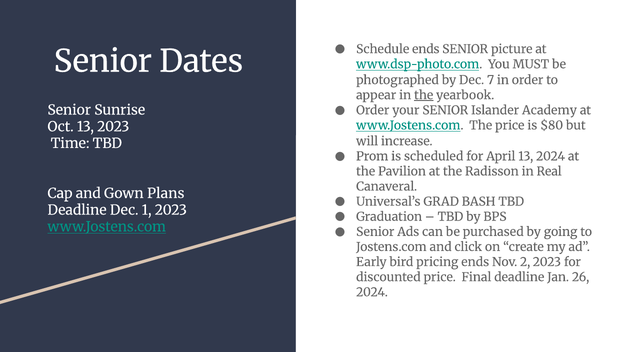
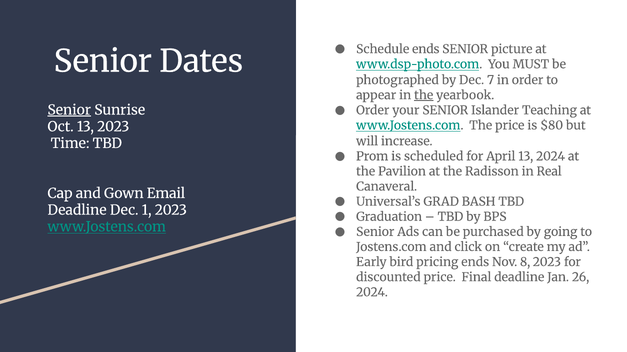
Academy: Academy -> Teaching
Senior at (69, 110) underline: none -> present
Plans: Plans -> Email
2: 2 -> 8
